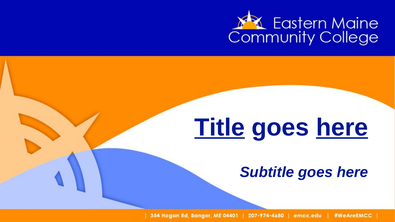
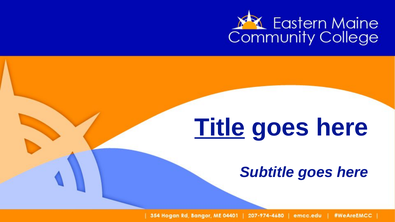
here at (342, 127) underline: present -> none
